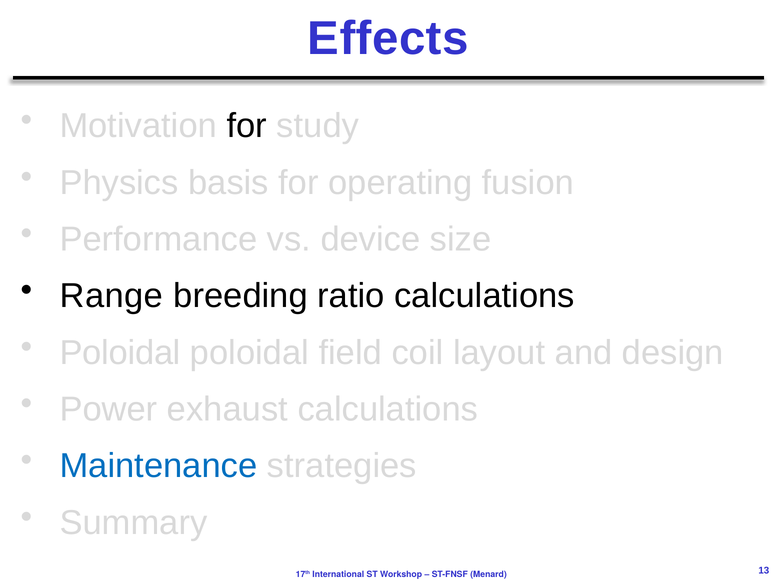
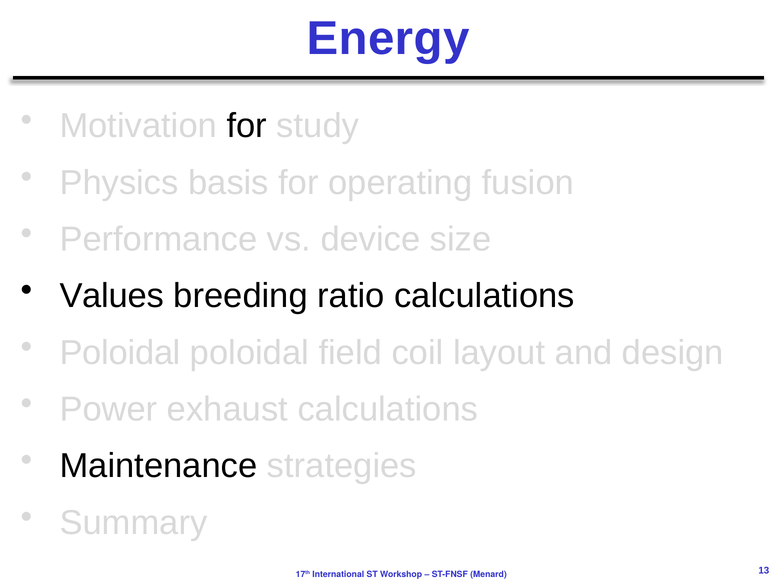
Effects: Effects -> Energy
Range: Range -> Values
Maintenance colour: blue -> black
